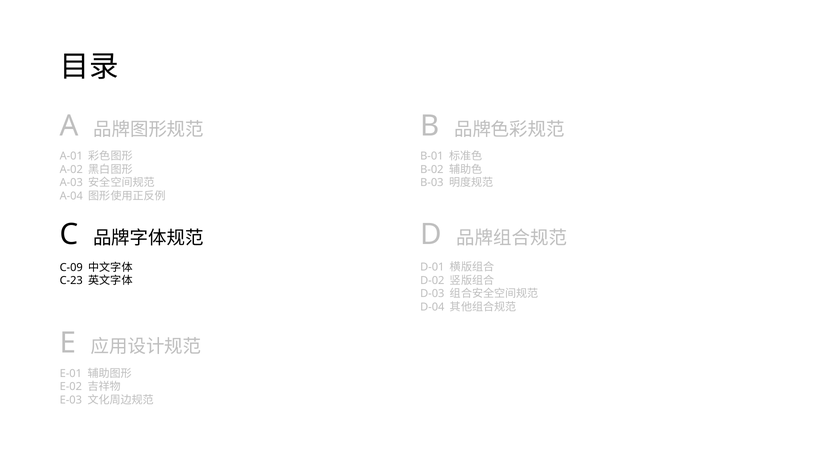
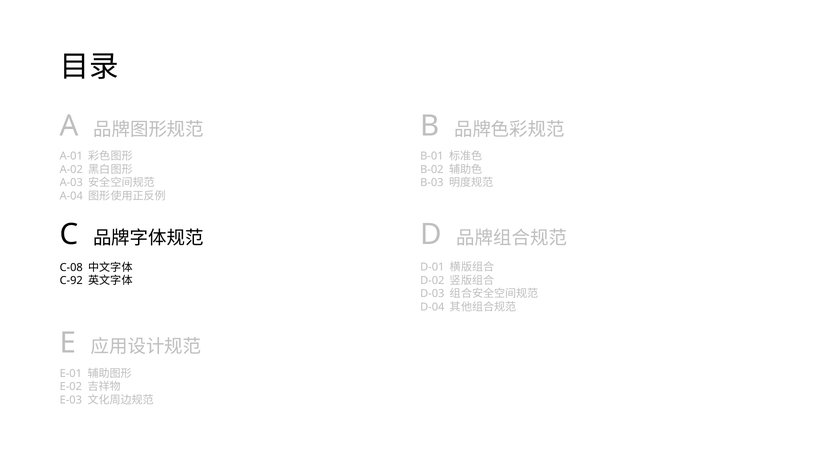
C-09: C-09 -> C-08
C-23: C-23 -> C-92
